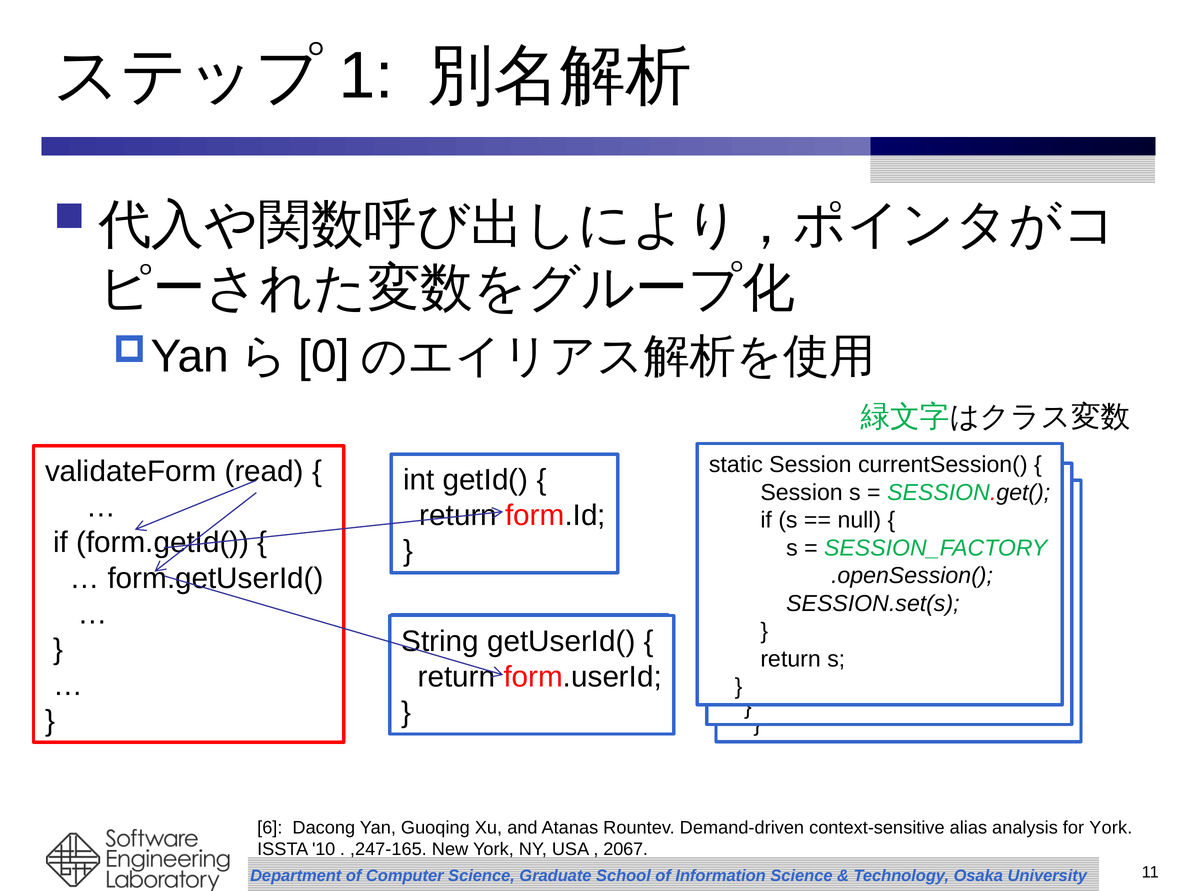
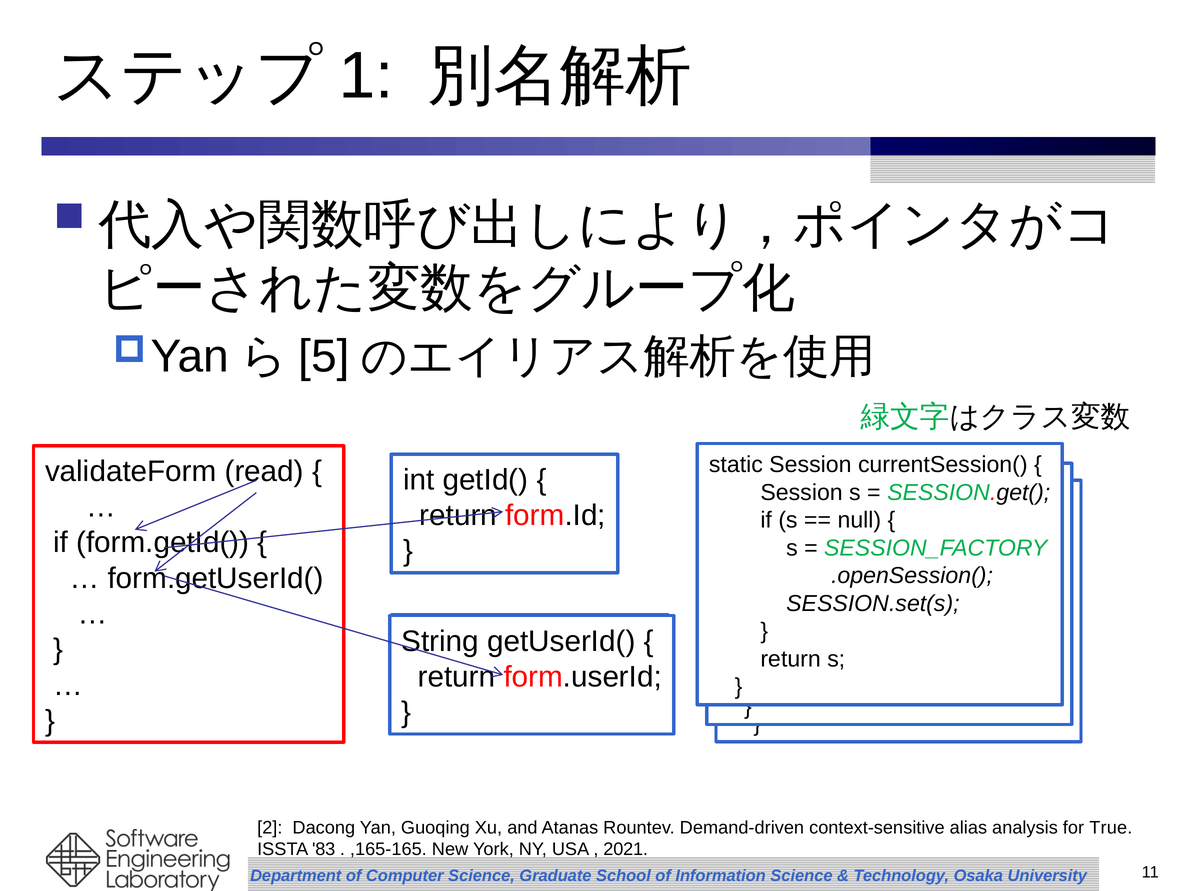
0: 0 -> 5
6: 6 -> 2
for York: York -> True
10: 10 -> 83
,247-165: ,247-165 -> ,165-165
2067: 2067 -> 2021
